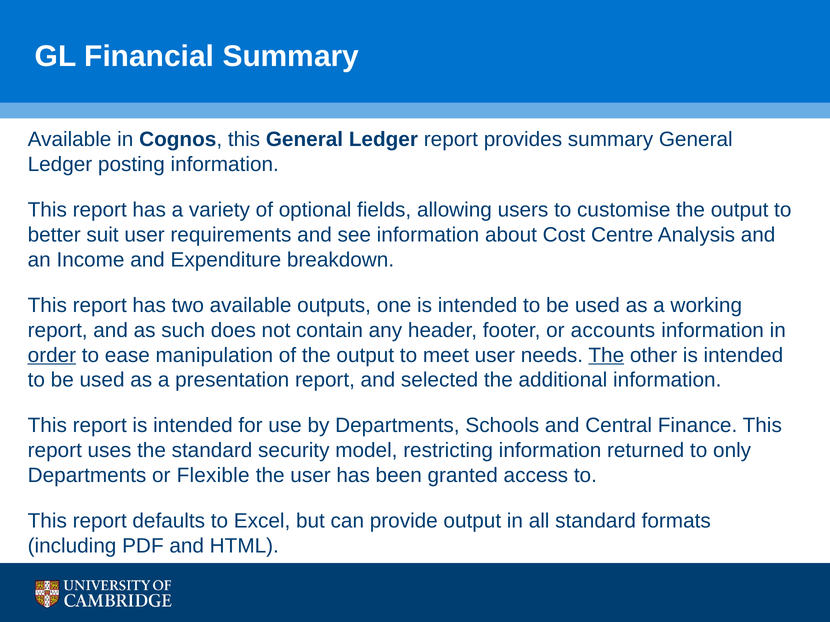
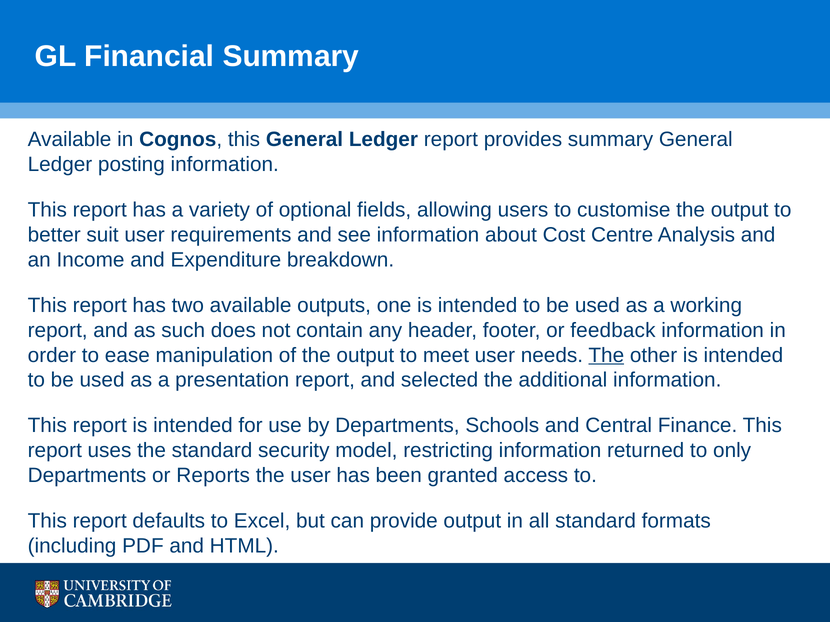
accounts: accounts -> feedback
order underline: present -> none
Flexible: Flexible -> Reports
